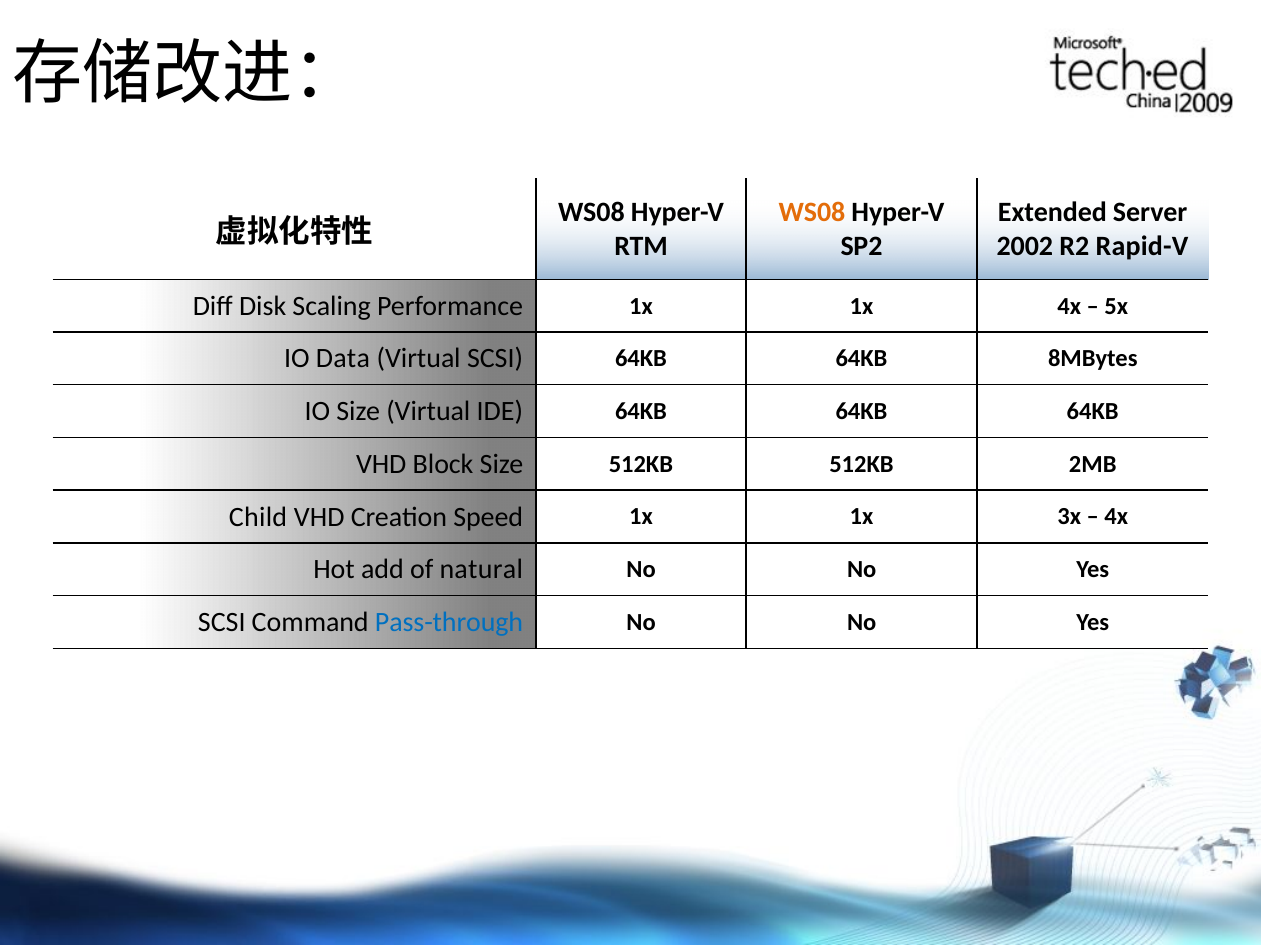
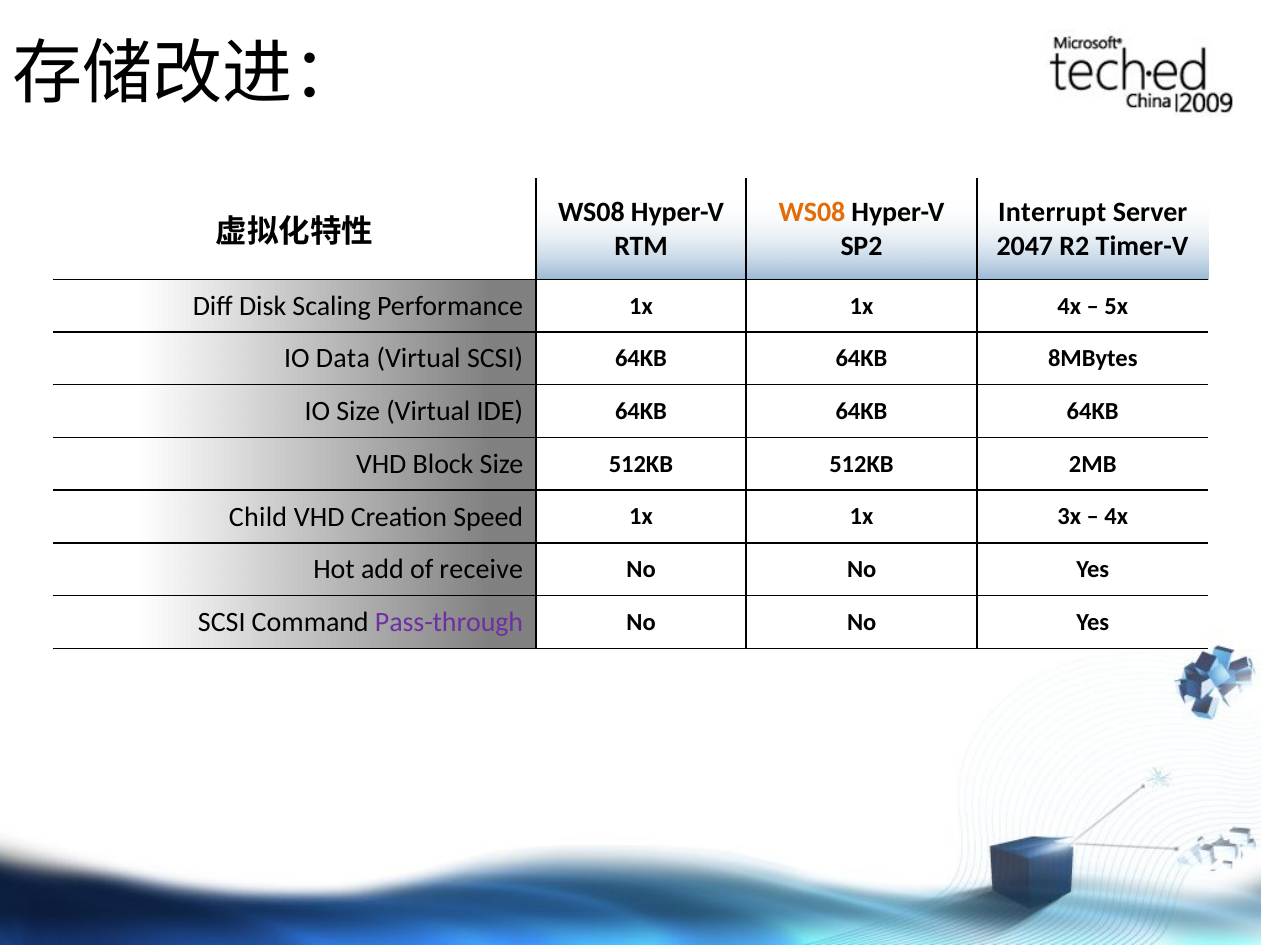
Extended: Extended -> Interrupt
2002: 2002 -> 2047
Rapid-V: Rapid-V -> Timer-V
natural: natural -> receive
Pass-through colour: blue -> purple
